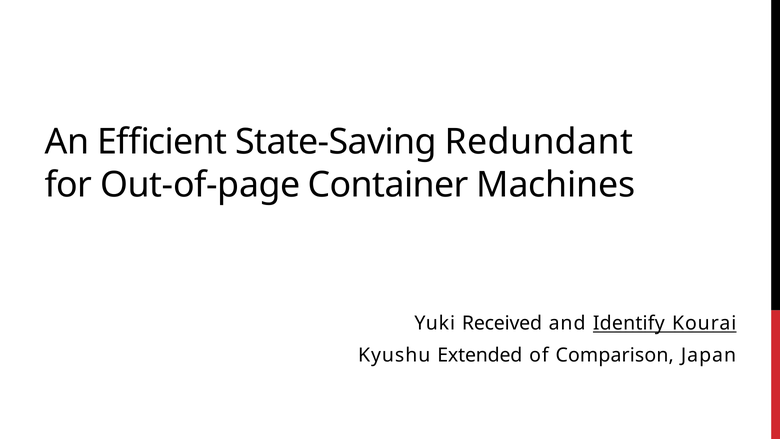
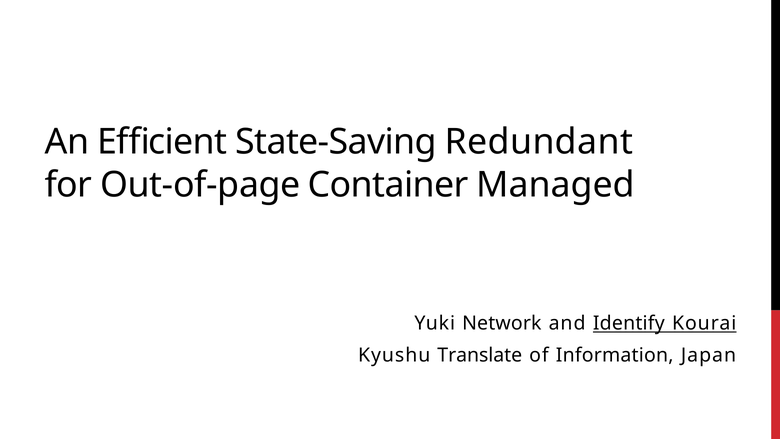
Machines: Machines -> Managed
Received: Received -> Network
Extended: Extended -> Translate
Comparison: Comparison -> Information
